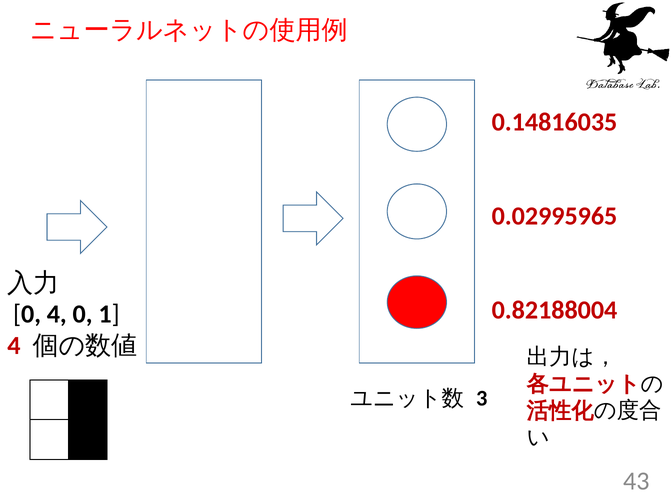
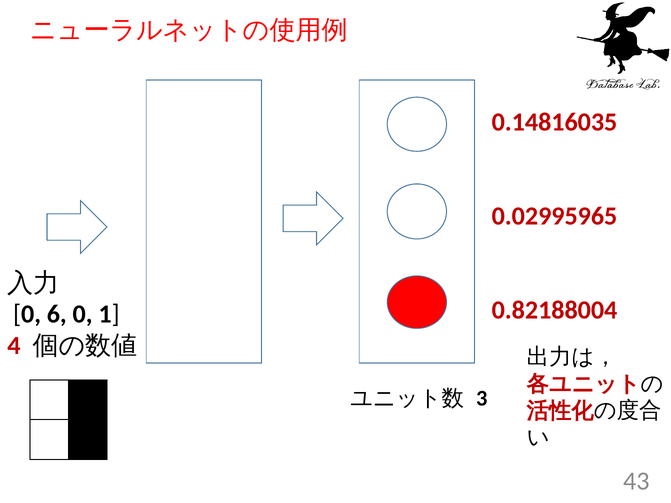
0 4: 4 -> 6
